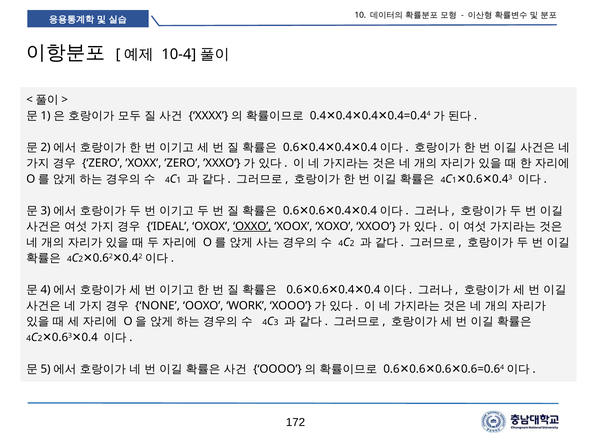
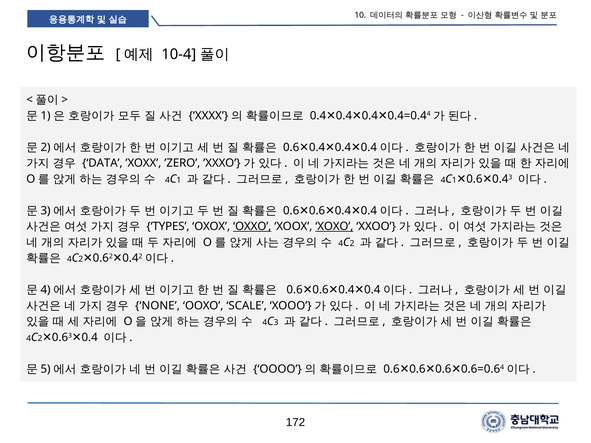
ZERO: ZERO -> DATA
IDEAL: IDEAL -> TYPES
XOXO underline: none -> present
WORK: WORK -> SCALE
